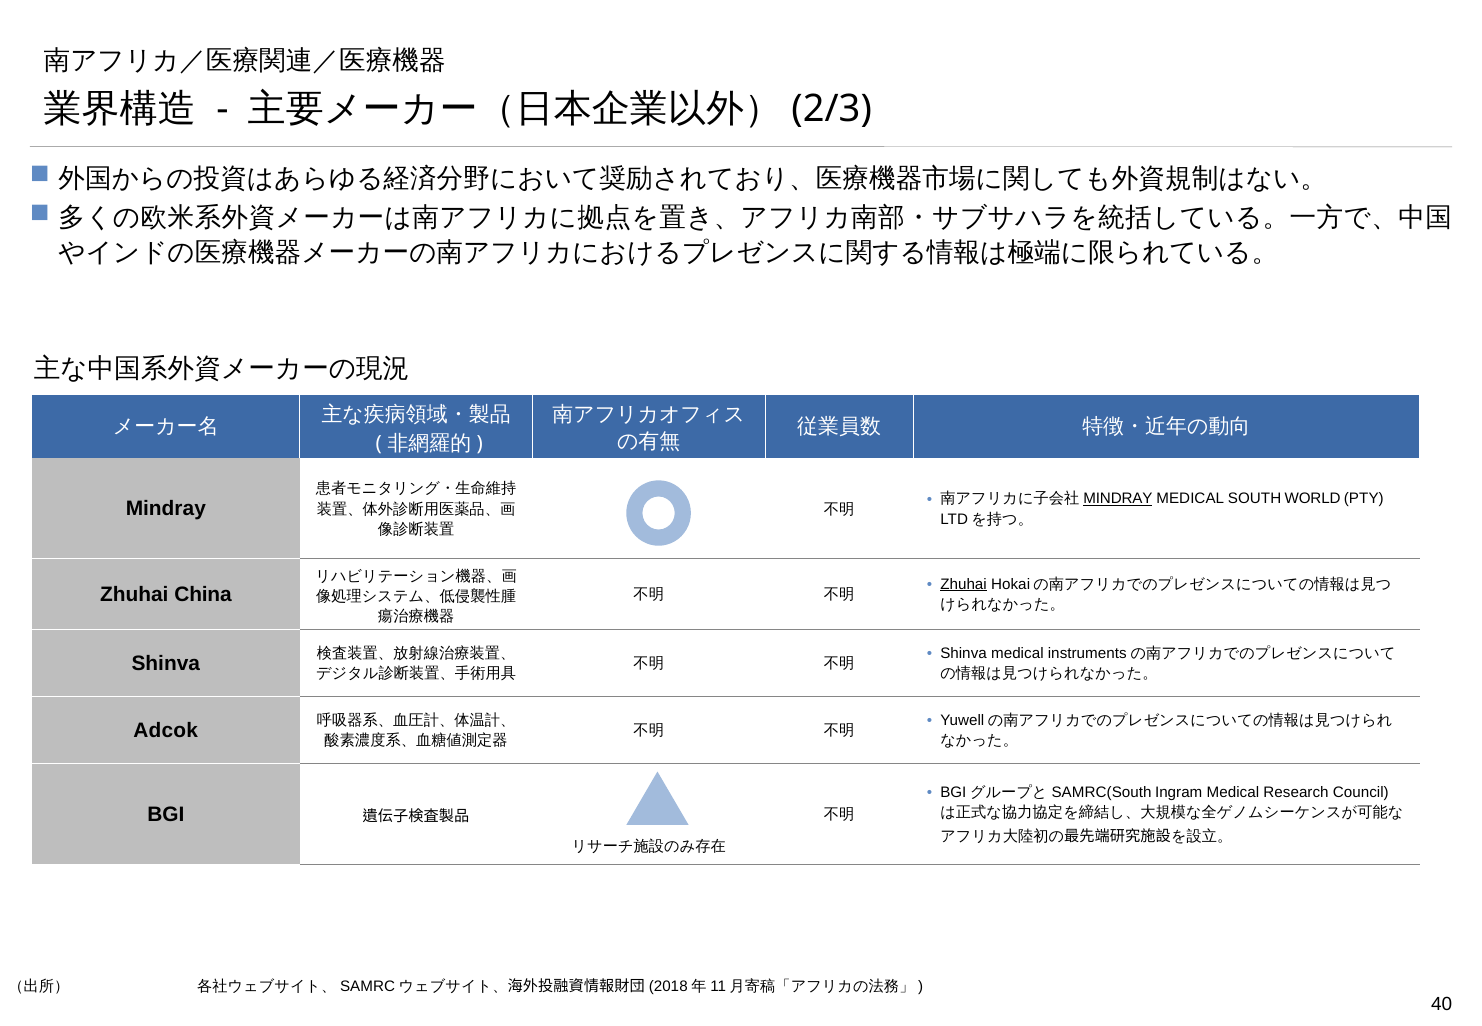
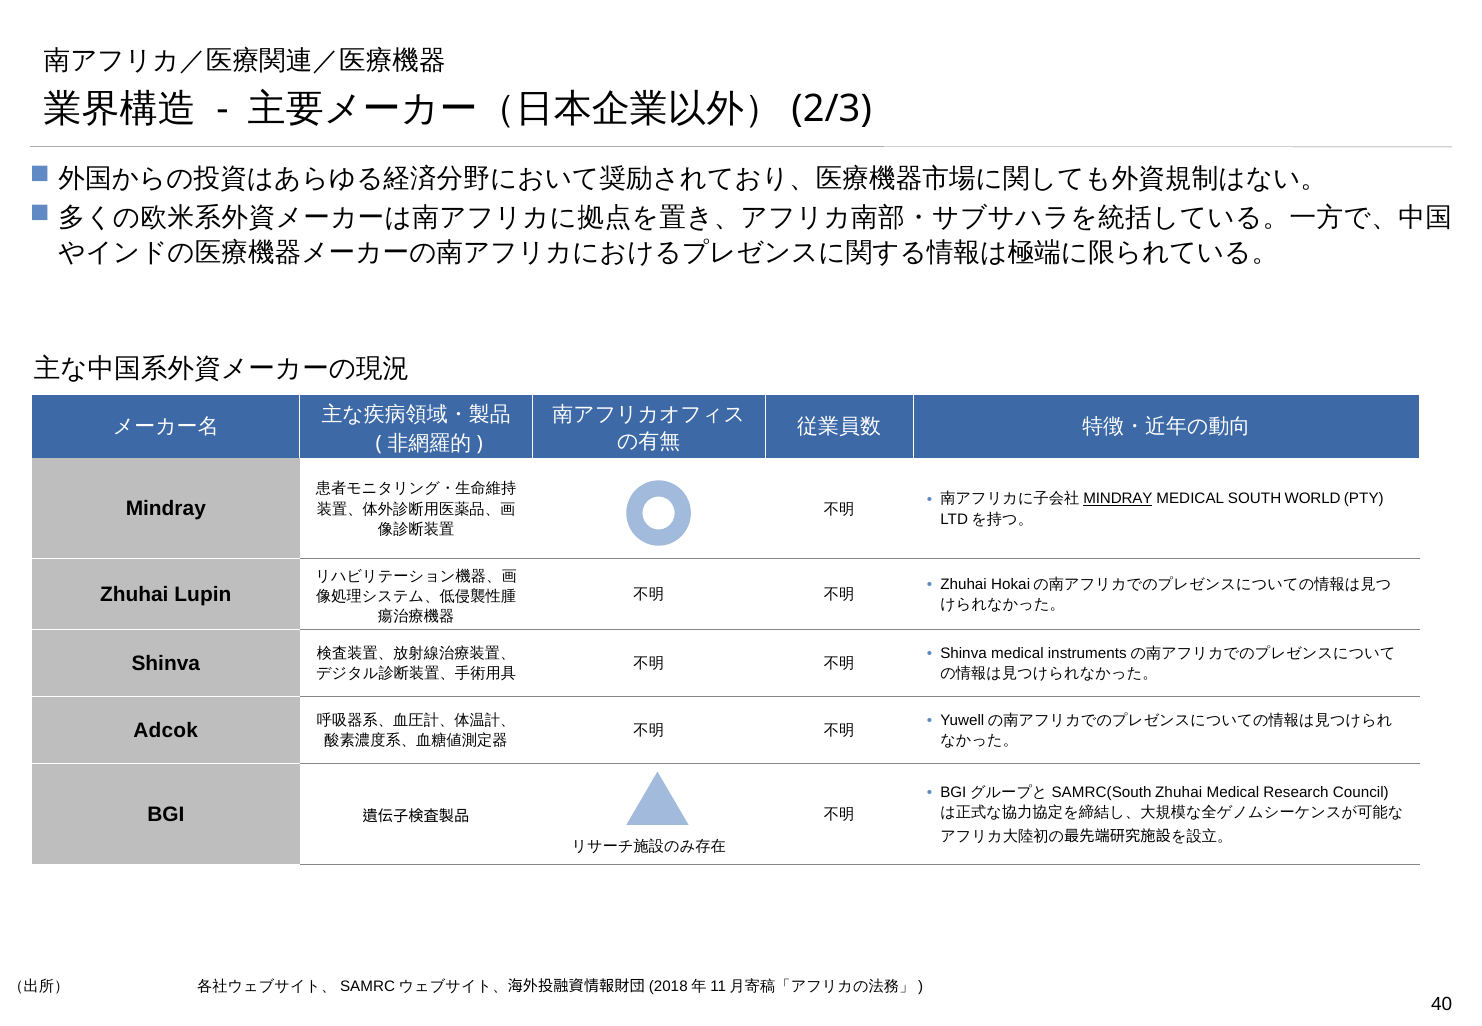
Zhuhai at (964, 584) underline: present -> none
China: China -> Lupin
Ingram at (1179, 792): Ingram -> Zhuhai
